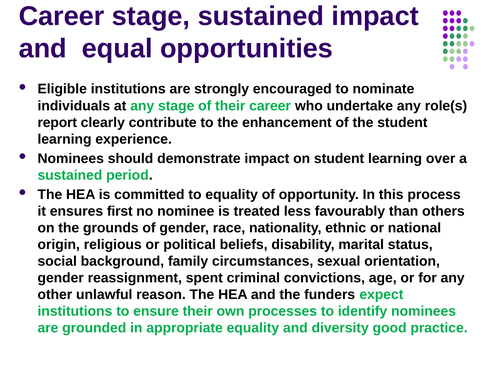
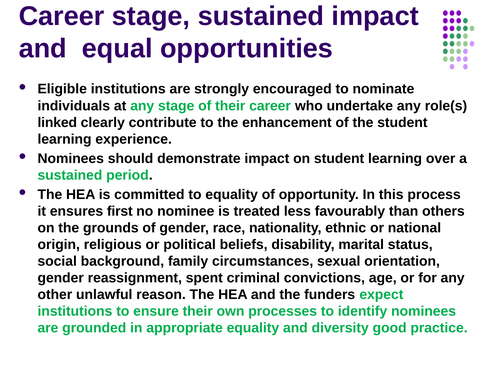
report: report -> linked
